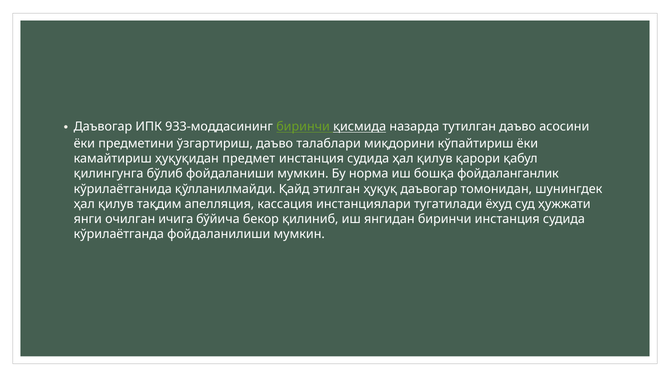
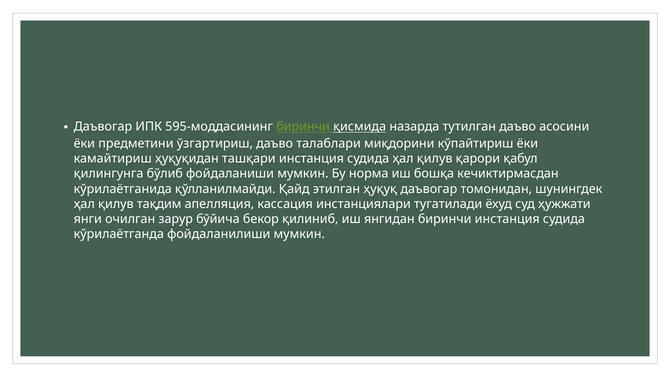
933-моддасининг: 933-моддасининг -> 595-моддасининг
предмет: предмет -> ташқари
фойдаланганлик: фойдаланганлик -> кечиктирмасдан
ичига: ичига -> зарур
